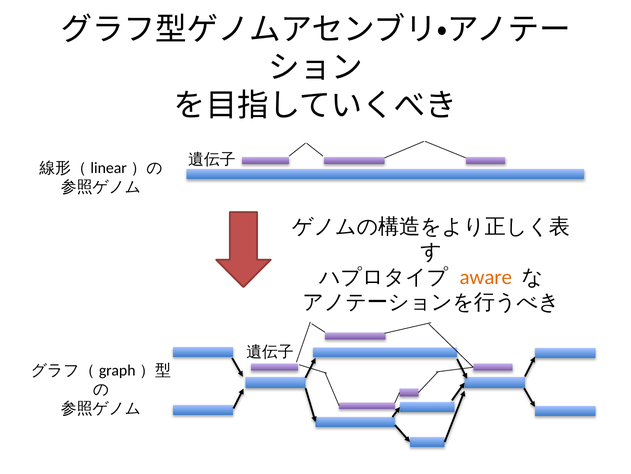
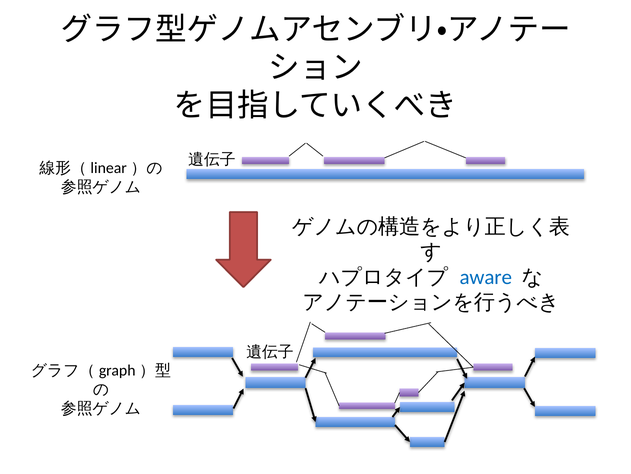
aware colour: orange -> blue
